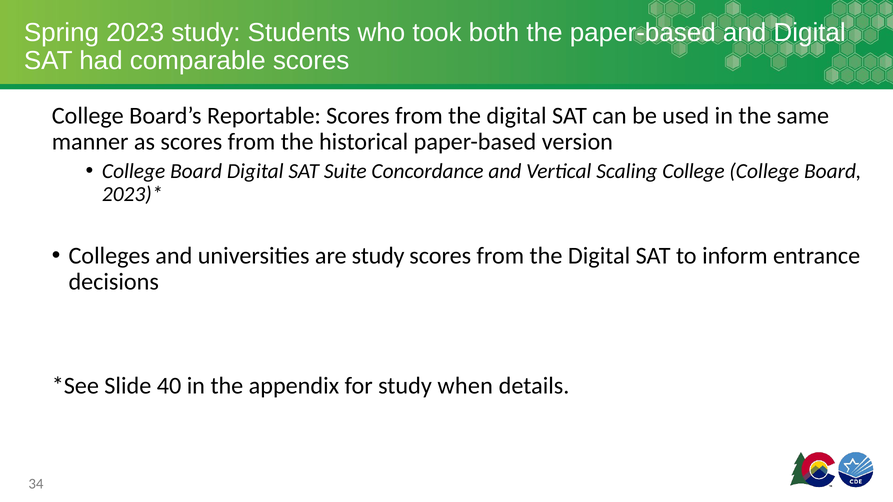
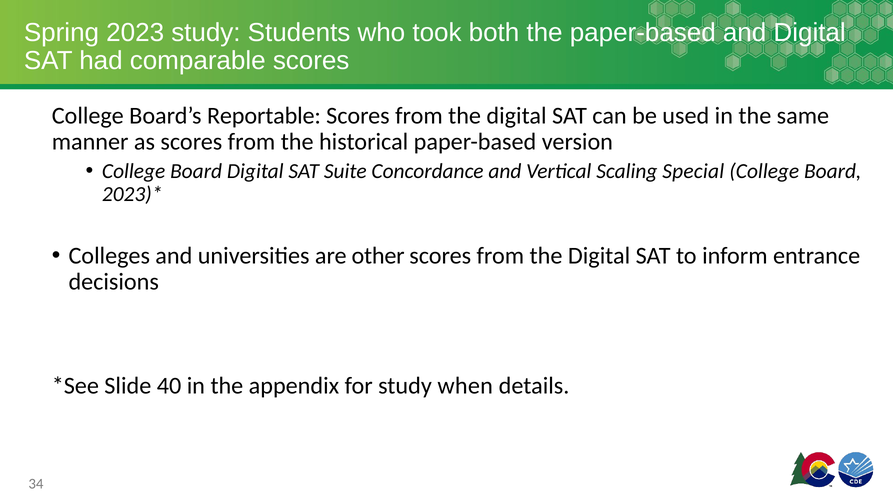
Scaling College: College -> Special
are study: study -> other
